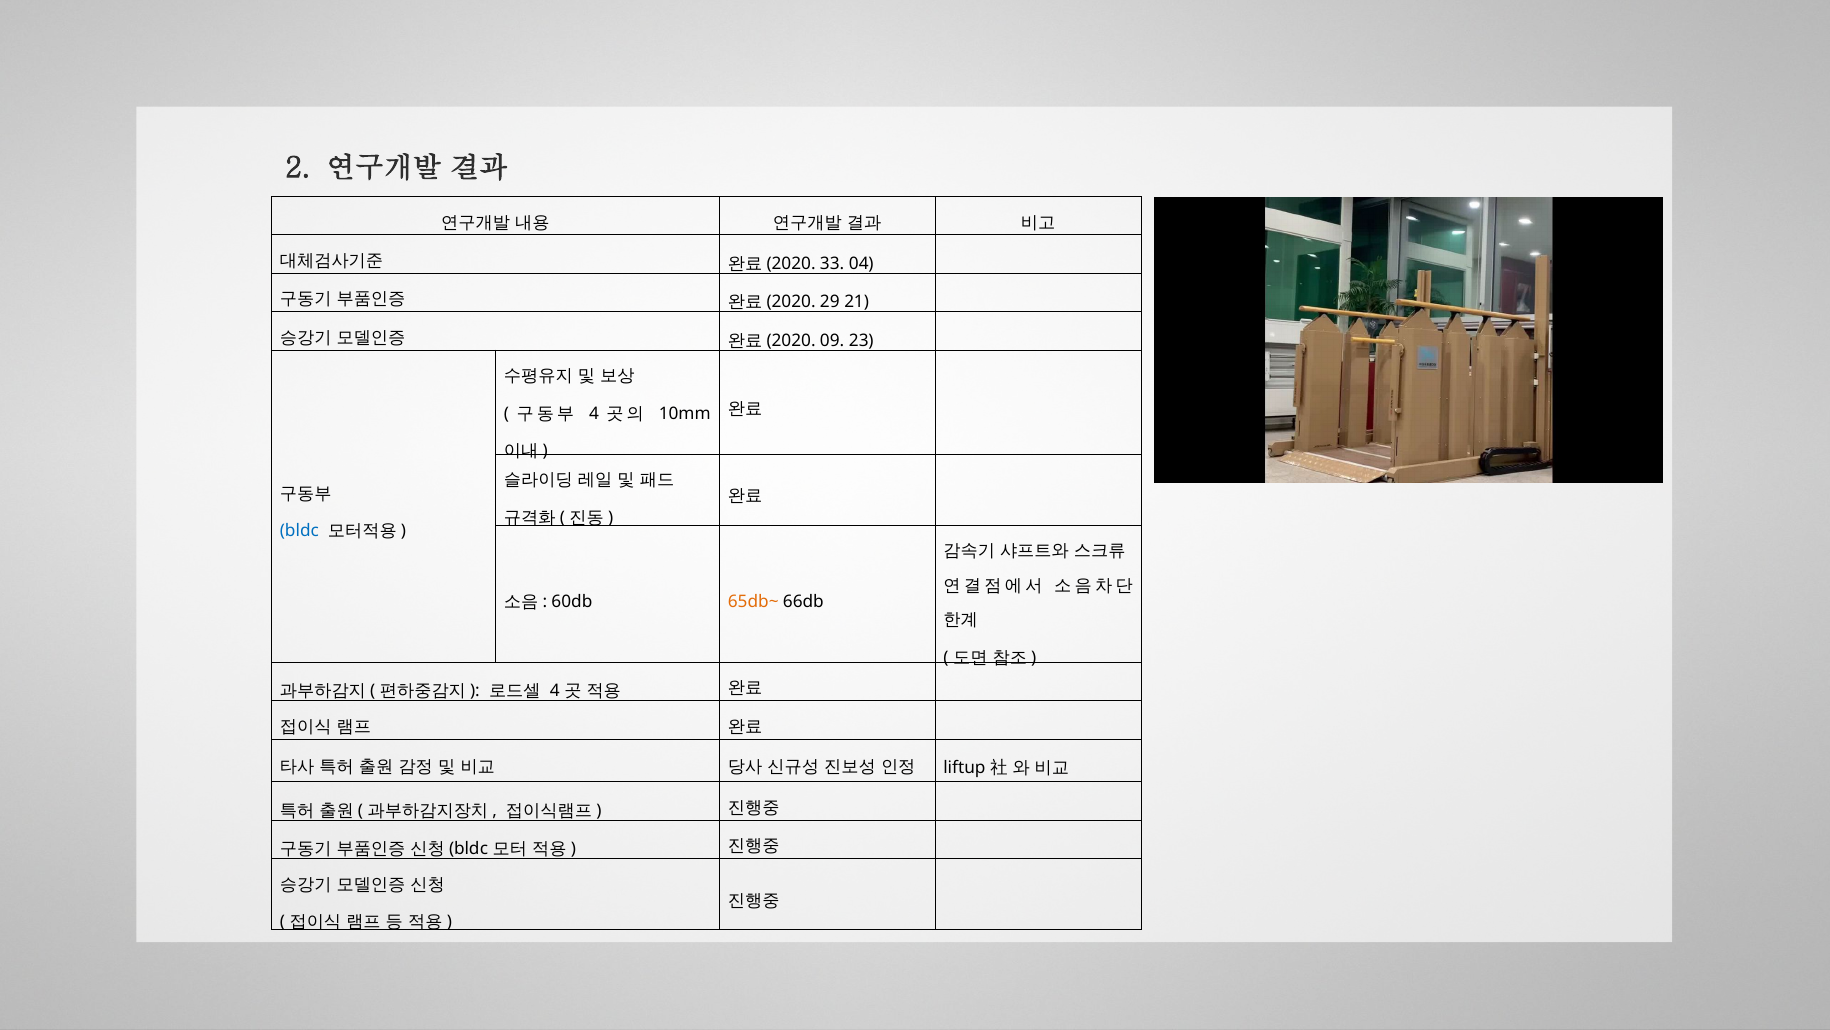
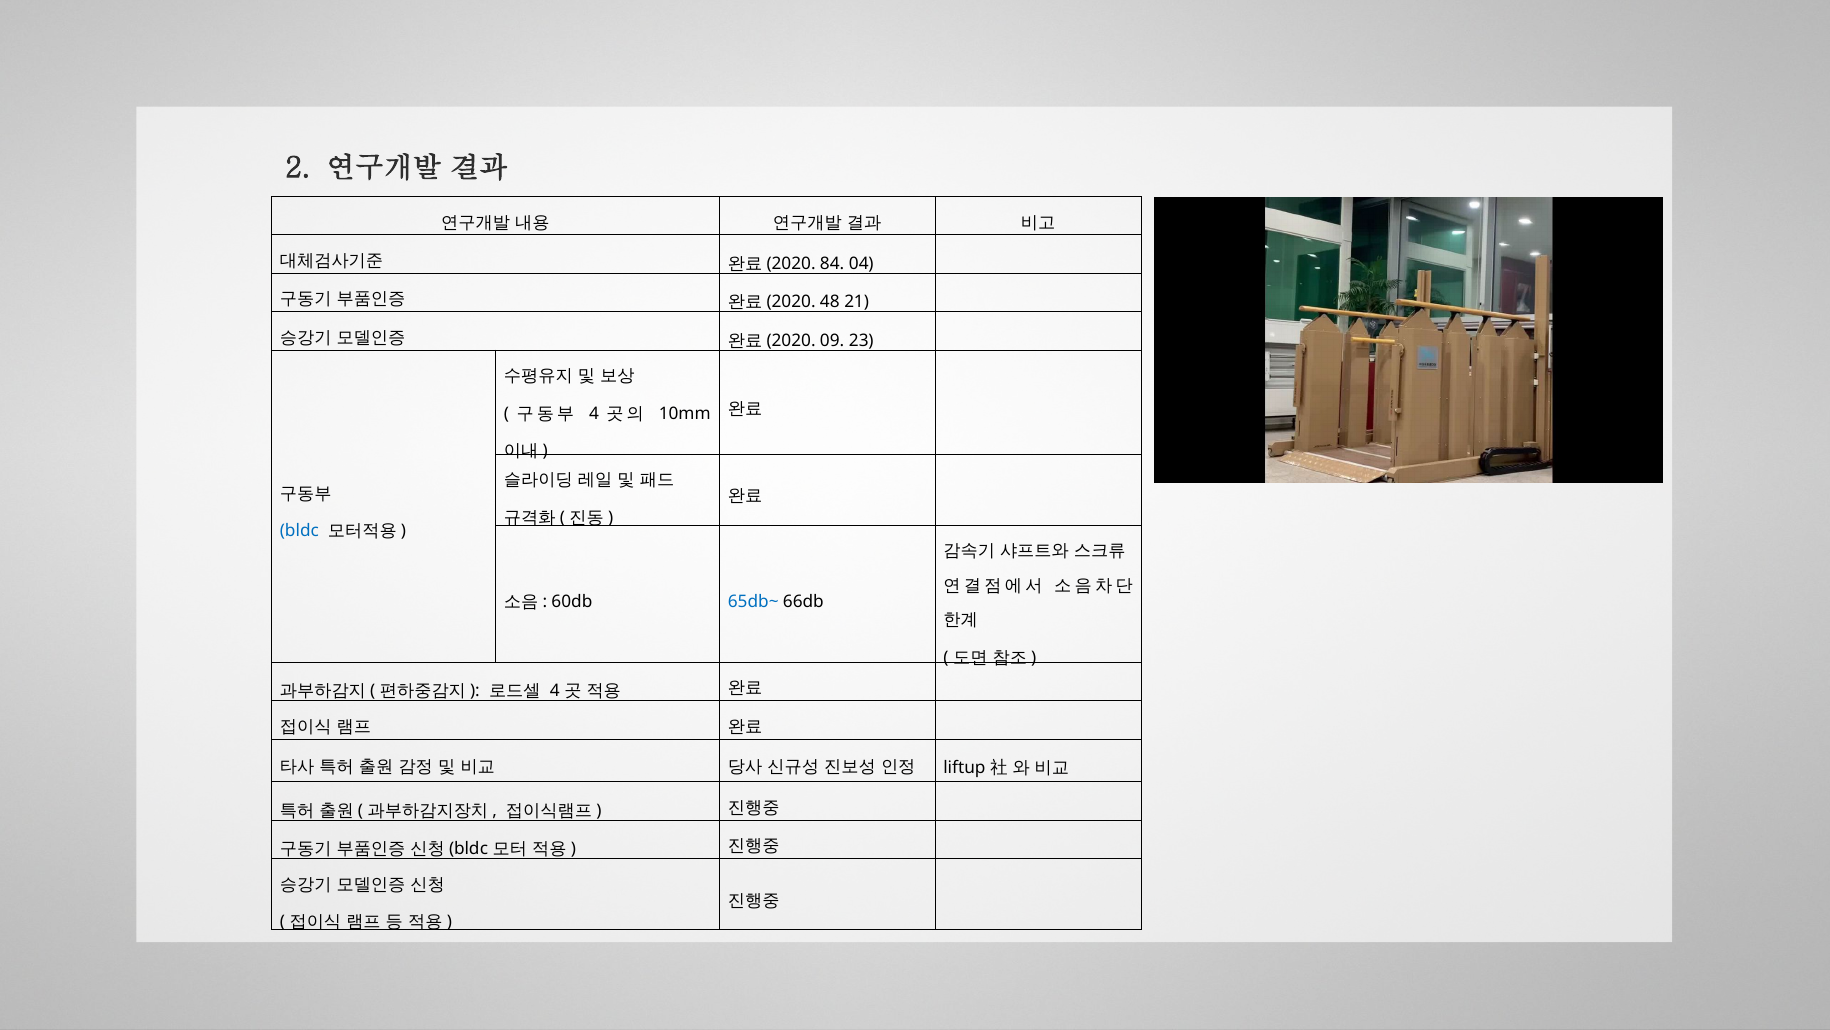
33: 33 -> 84
29: 29 -> 48
65db~ colour: orange -> blue
